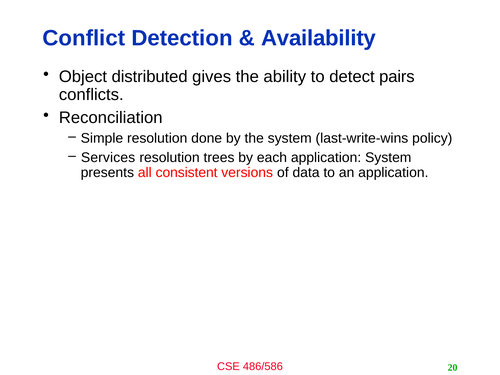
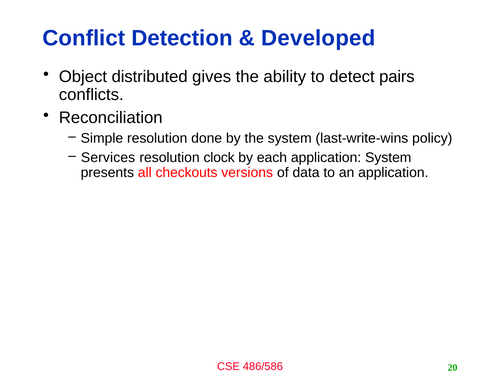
Availability: Availability -> Developed
trees: trees -> clock
consistent: consistent -> checkouts
